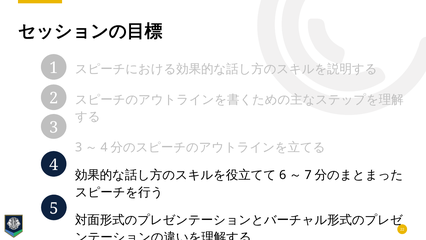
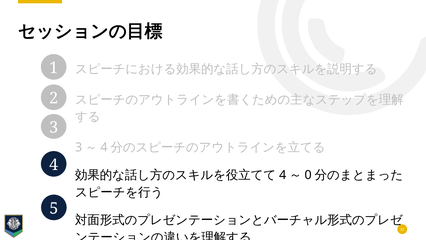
6 at (283, 175): 6 -> 4
7: 7 -> 0
